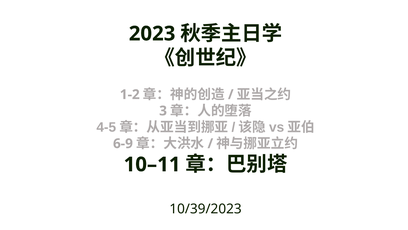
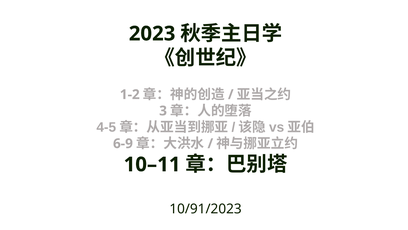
10/39/2023: 10/39/2023 -> 10/91/2023
